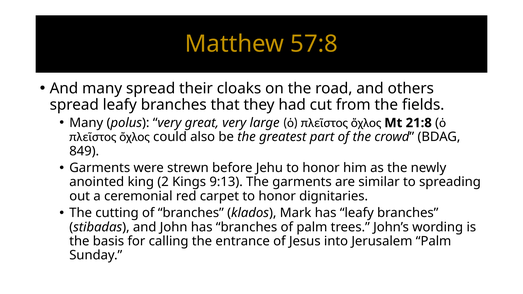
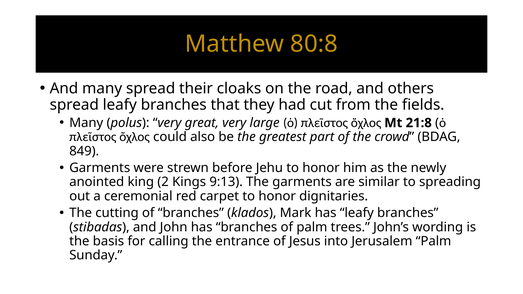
57:8: 57:8 -> 80:8
